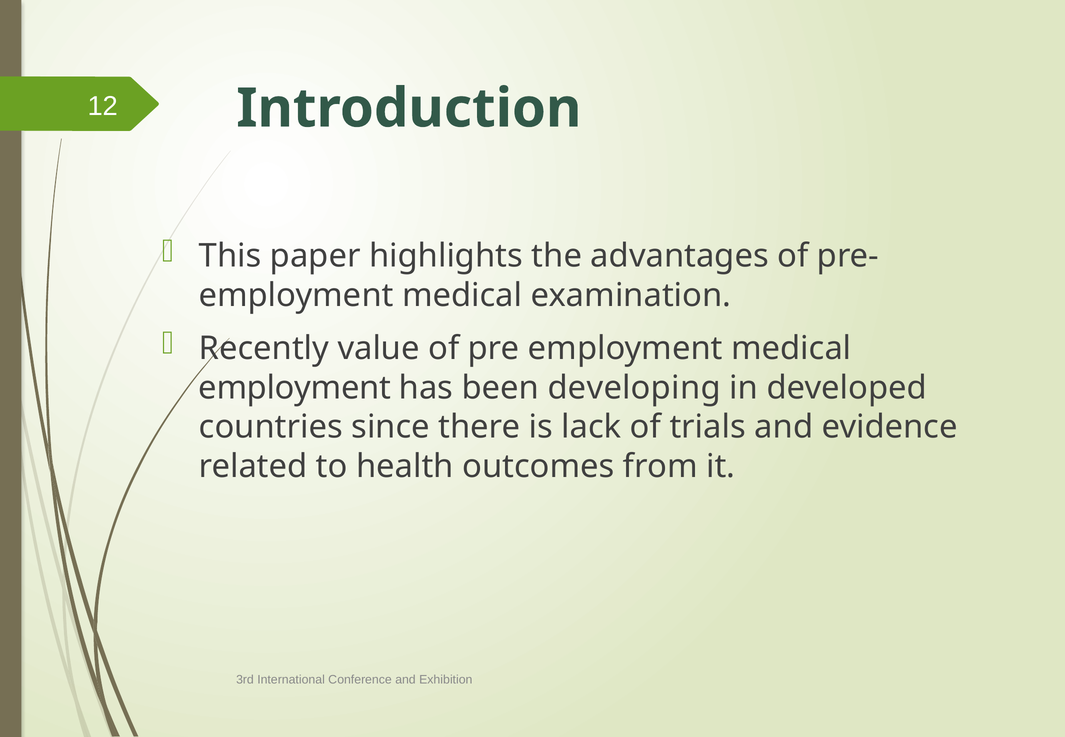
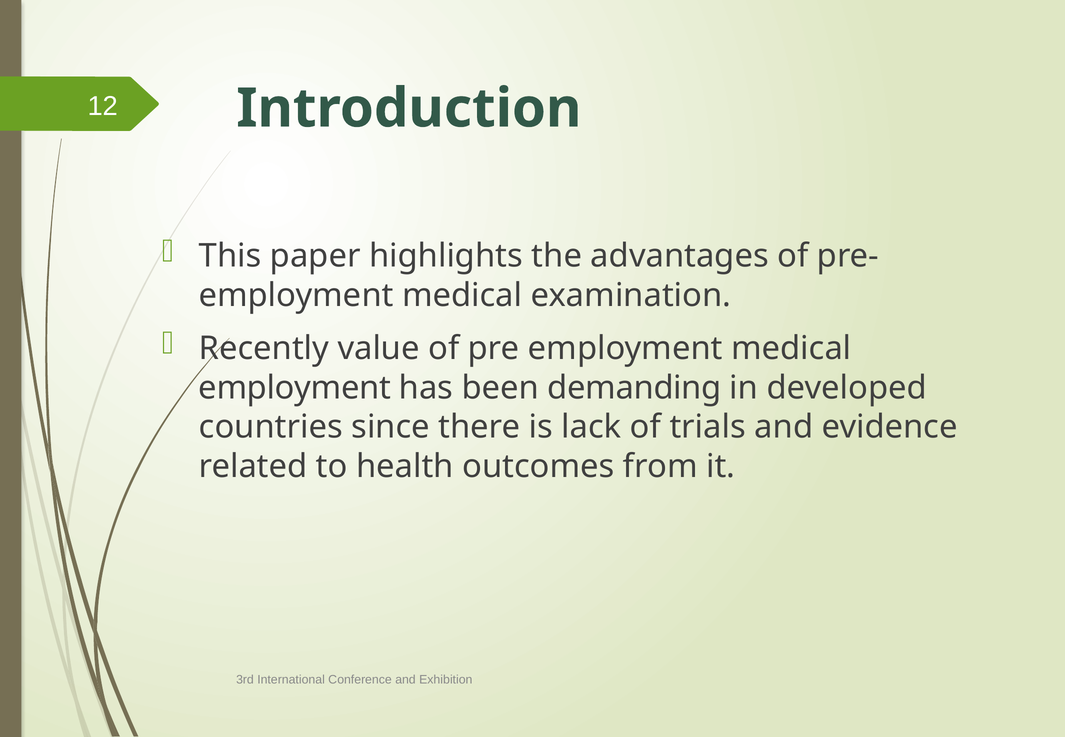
developing: developing -> demanding
